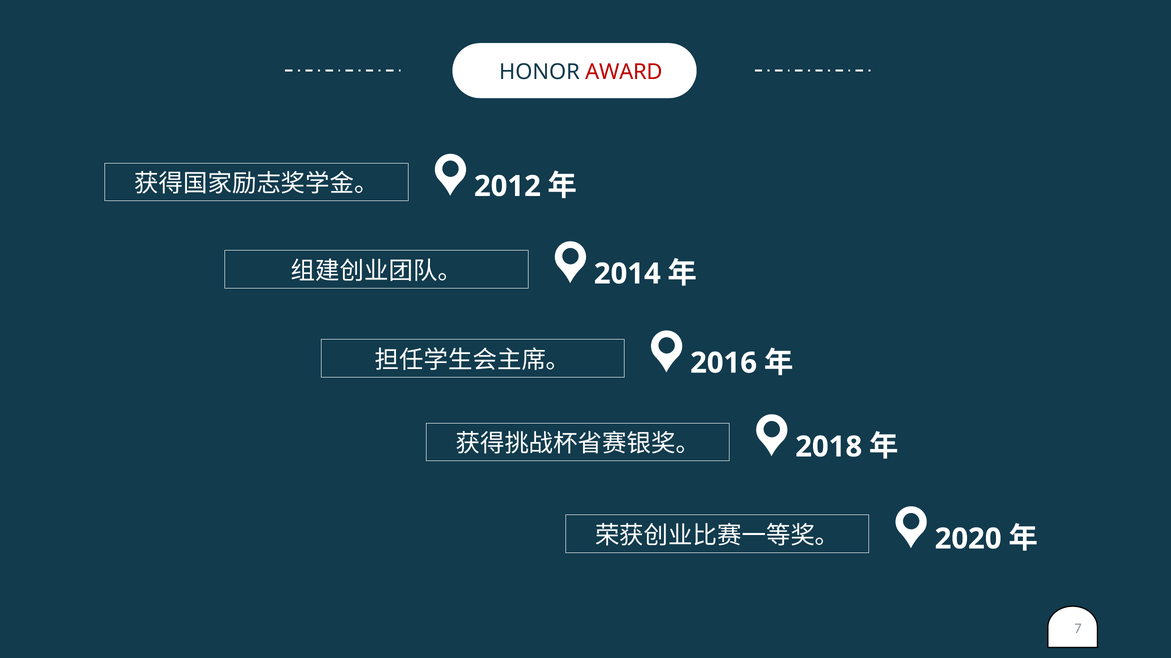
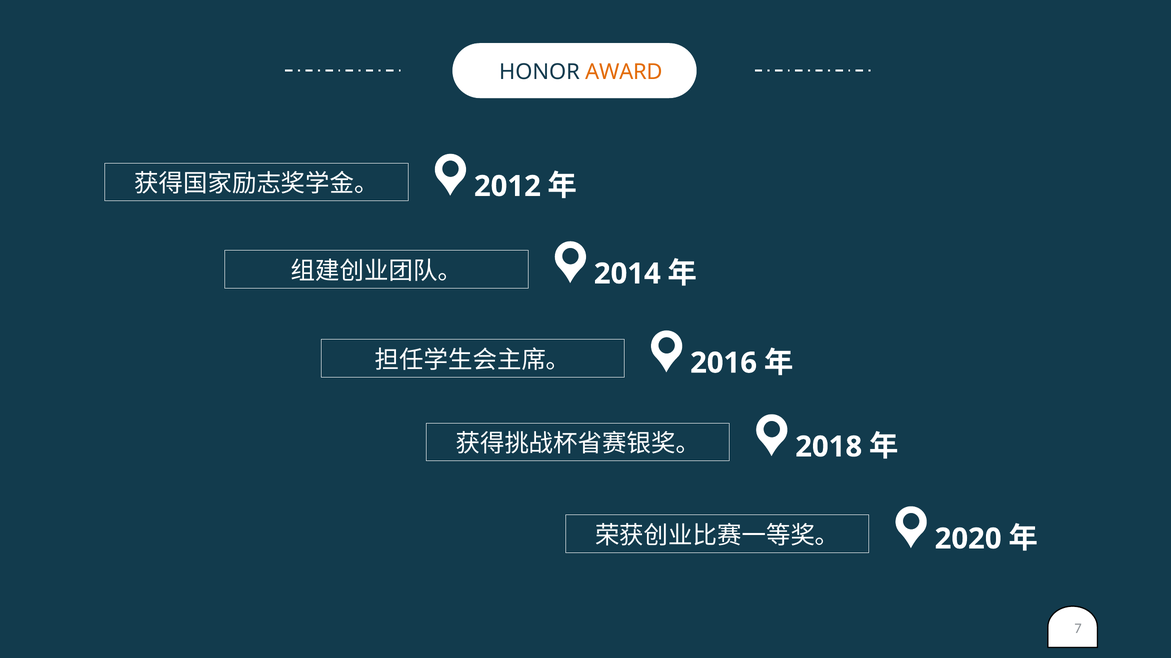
AWARD colour: red -> orange
